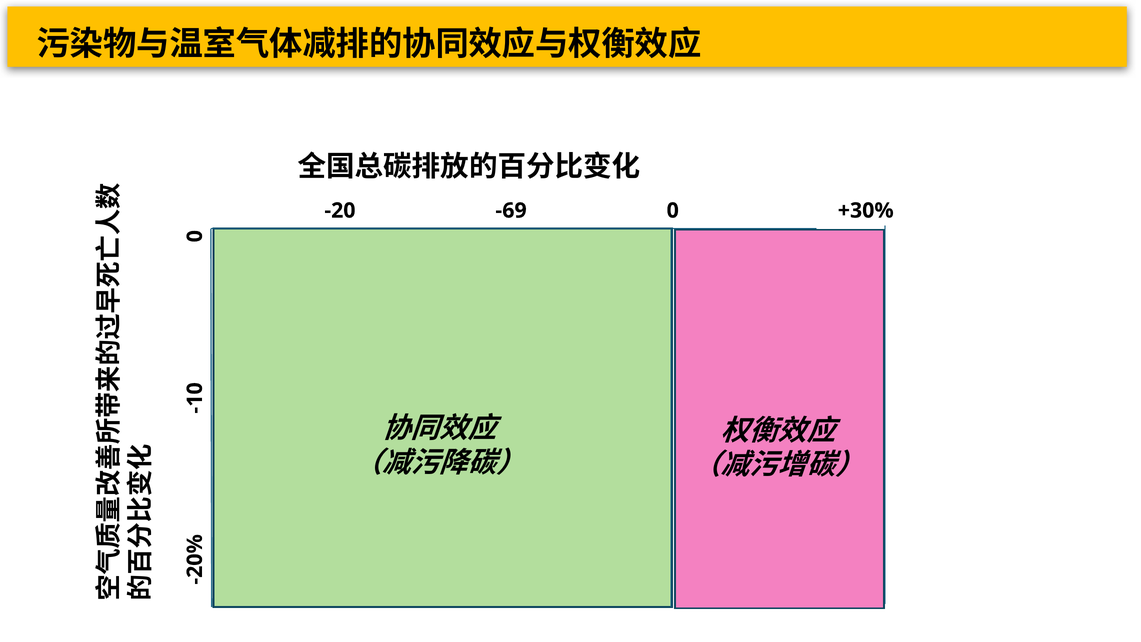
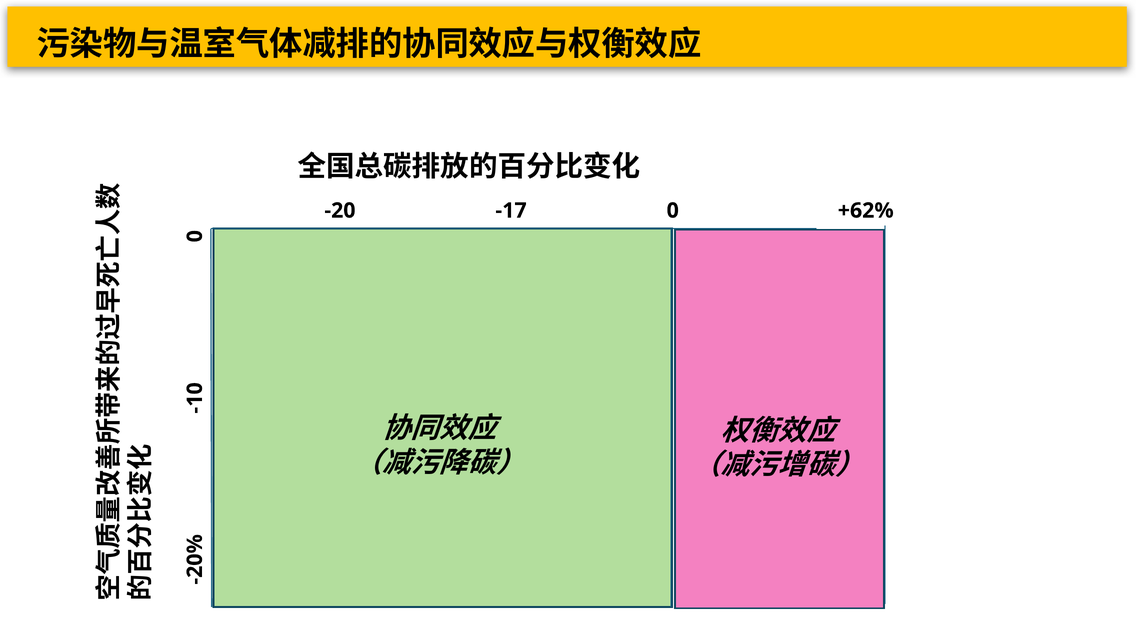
-69: -69 -> -17
+30%: +30% -> +62%
